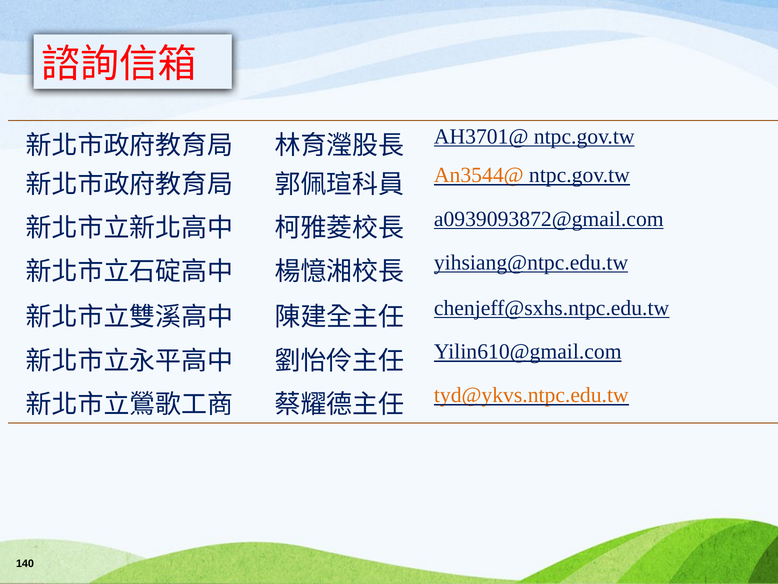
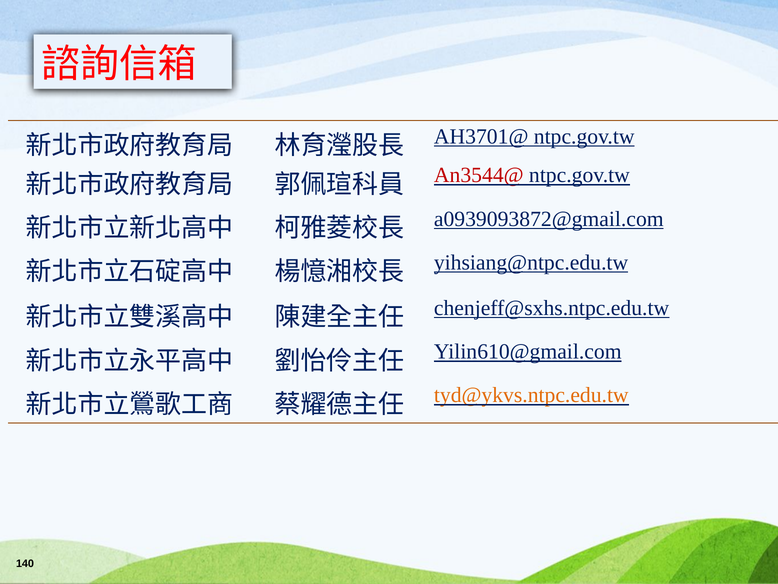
An3544@ colour: orange -> red
